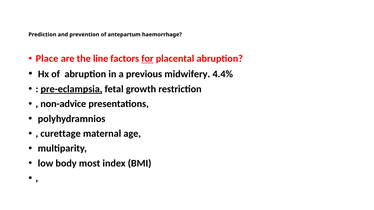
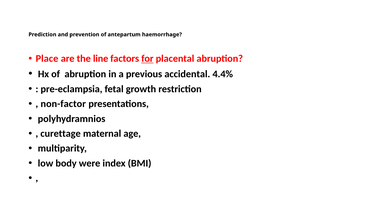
midwifery: midwifery -> accidental
pre-eclampsia underline: present -> none
non-advice: non-advice -> non-factor
most: most -> were
